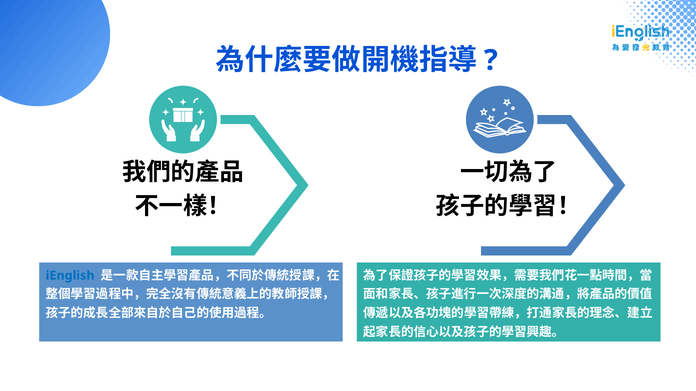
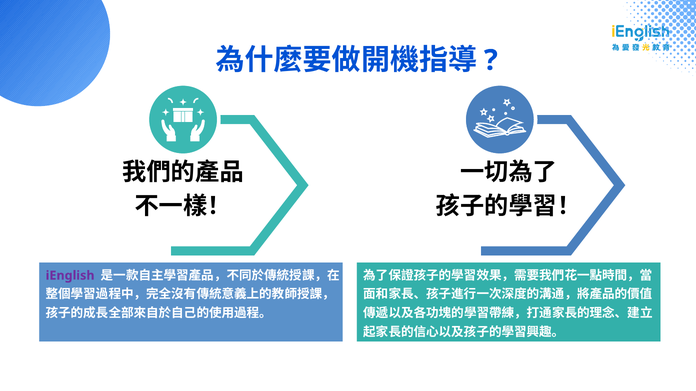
iEnglish colour: blue -> purple
